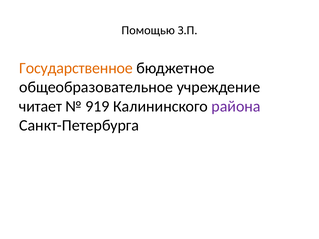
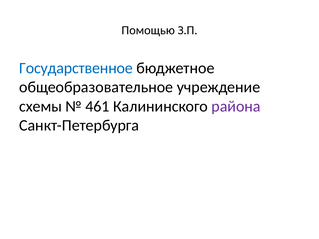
Государственное colour: orange -> blue
читает: читает -> схемы
919: 919 -> 461
